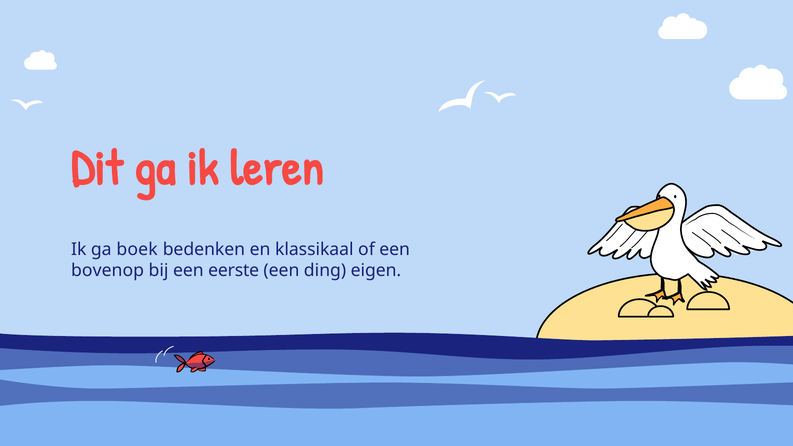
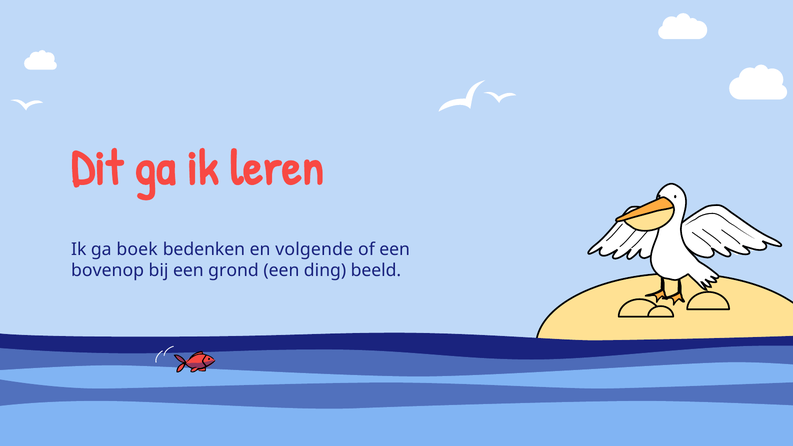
klassikaal: klassikaal -> volgende
eerste: eerste -> grond
eigen: eigen -> beeld
